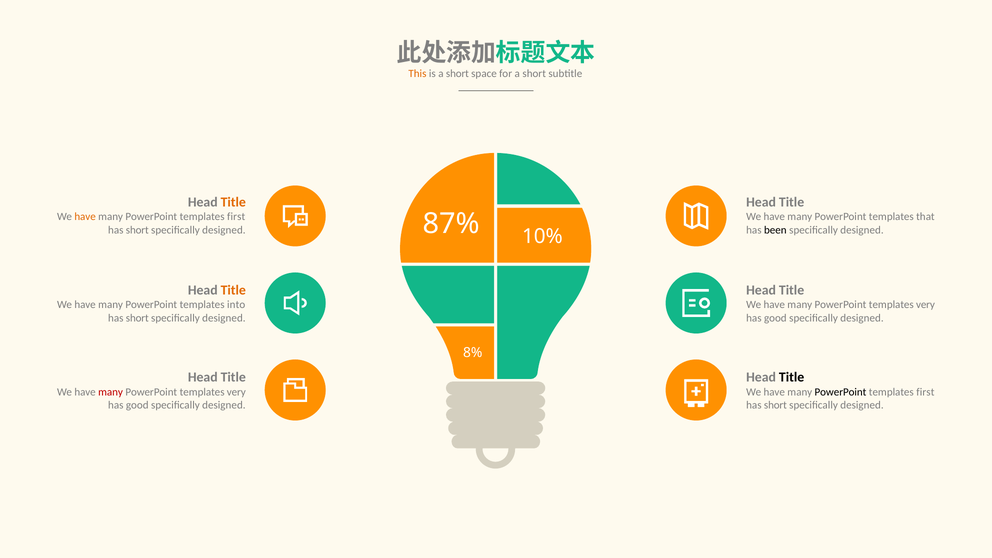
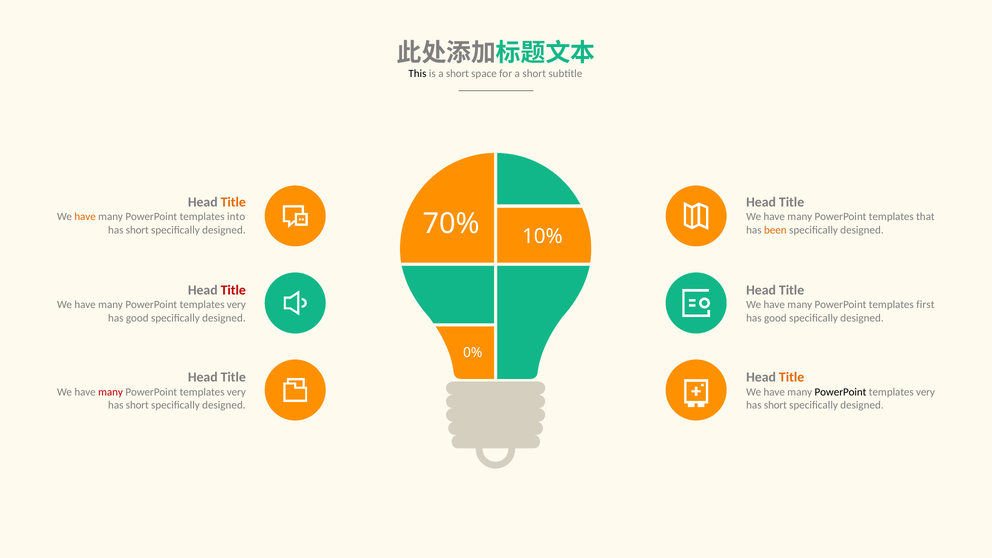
This colour: orange -> black
first at (236, 217): first -> into
87%: 87% -> 70%
been colour: black -> orange
Title at (233, 290) colour: orange -> red
into at (236, 305): into -> very
very at (925, 305): very -> first
short at (137, 318): short -> good
8%: 8% -> 0%
Title at (792, 377) colour: black -> orange
first at (925, 392): first -> very
good at (137, 405): good -> short
